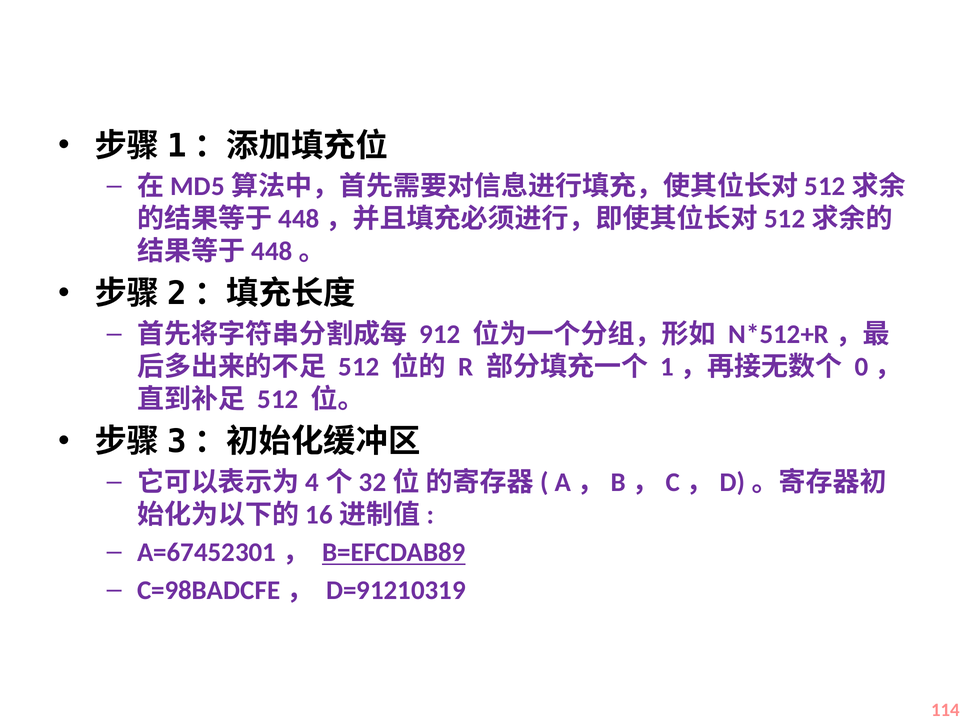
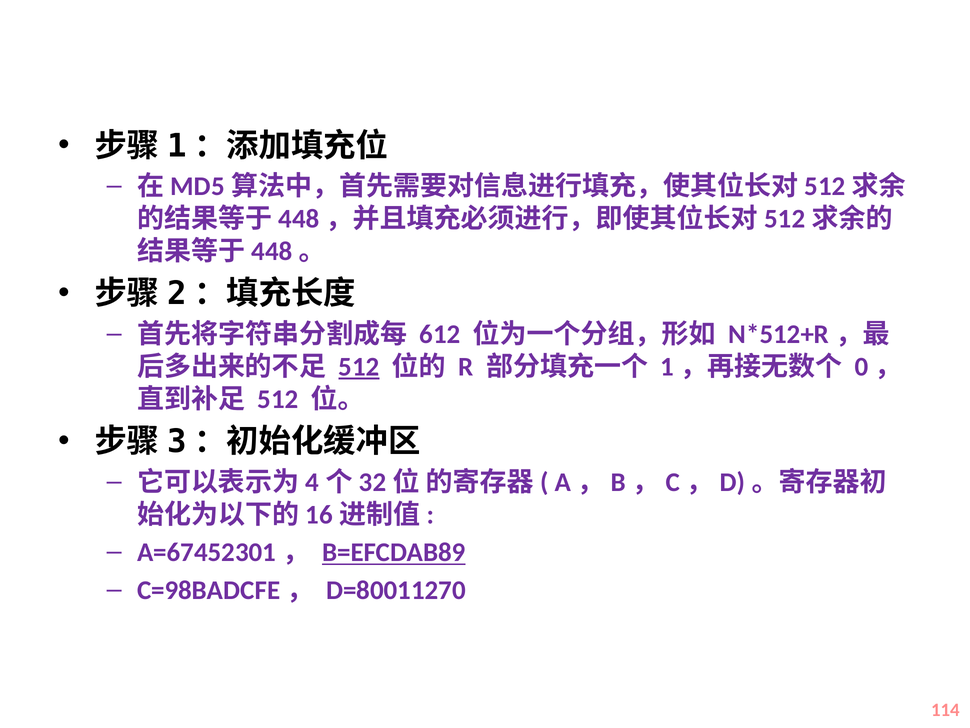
912: 912 -> 612
512 at (359, 367) underline: none -> present
D=91210319: D=91210319 -> D=80011270
